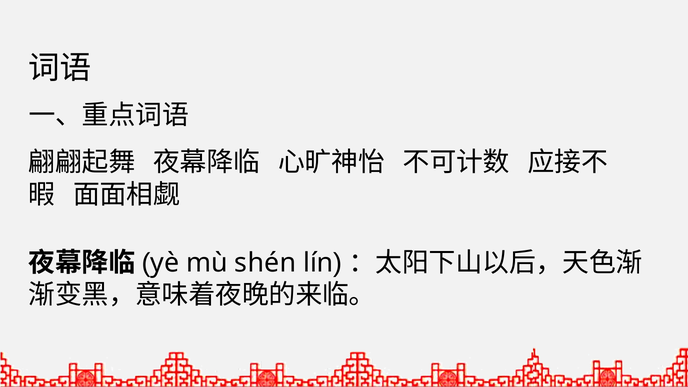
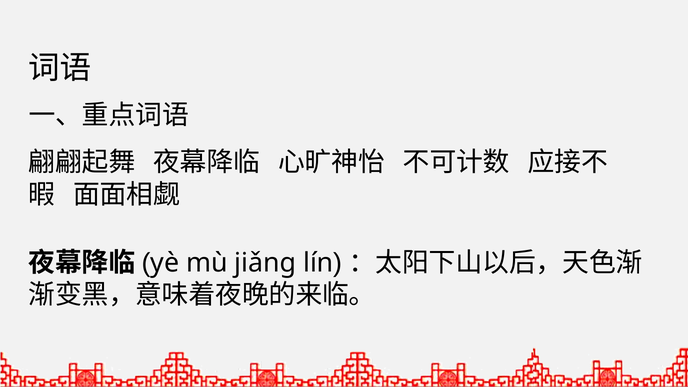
shén: shén -> jiǎng
